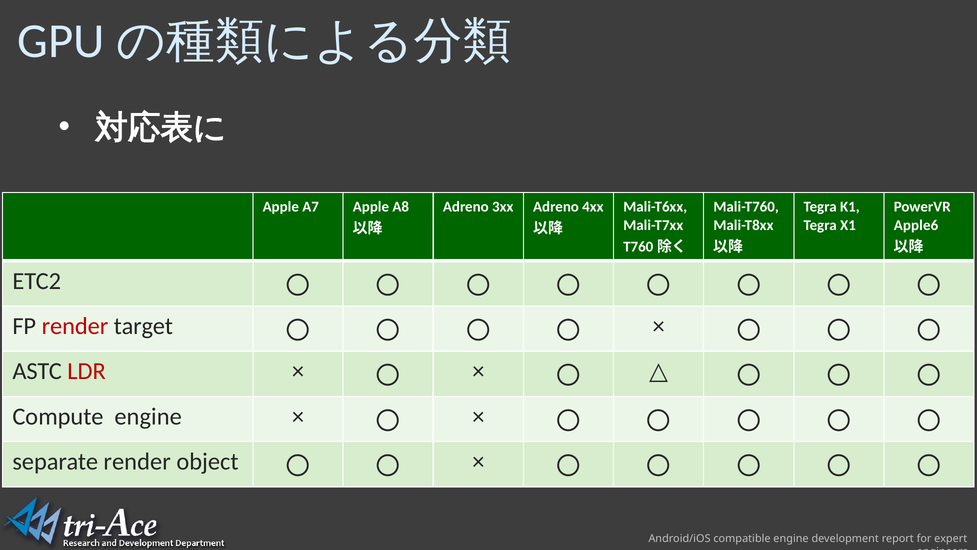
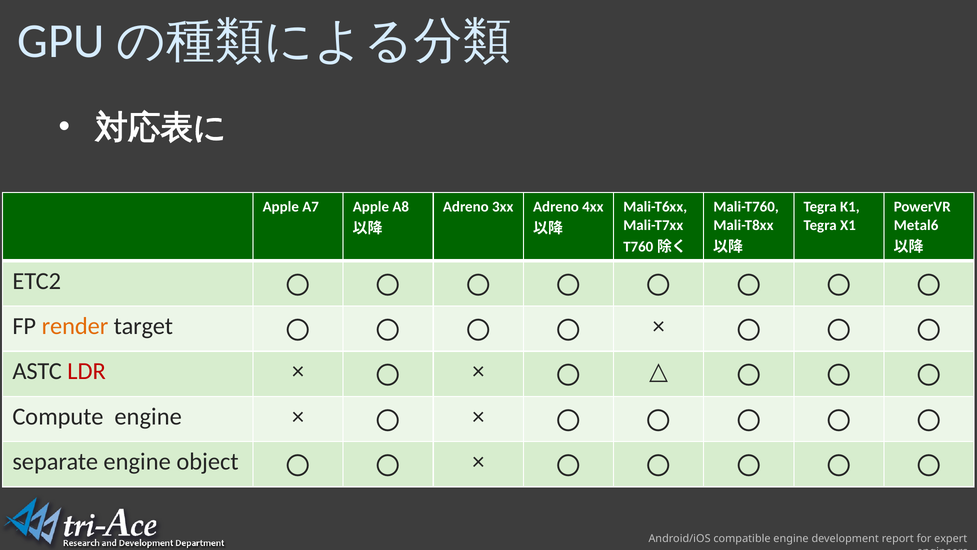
Apple6: Apple6 -> Metal6
render at (75, 326) colour: red -> orange
separate render: render -> engine
